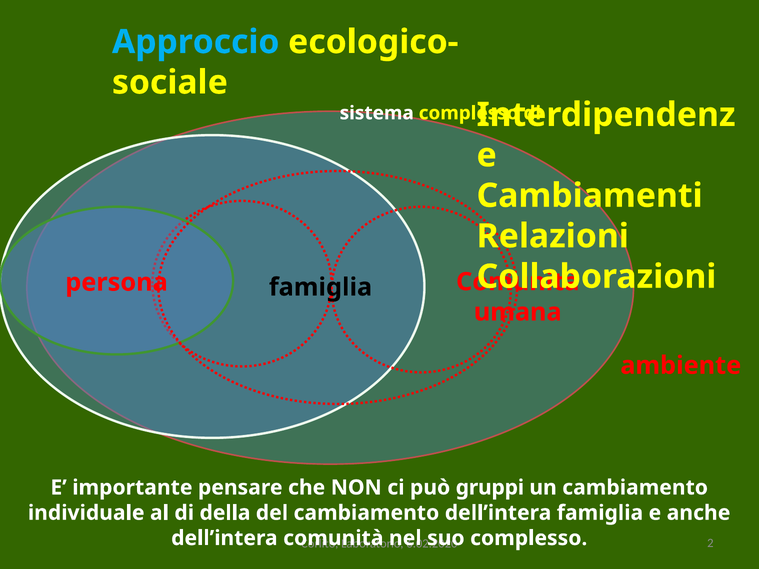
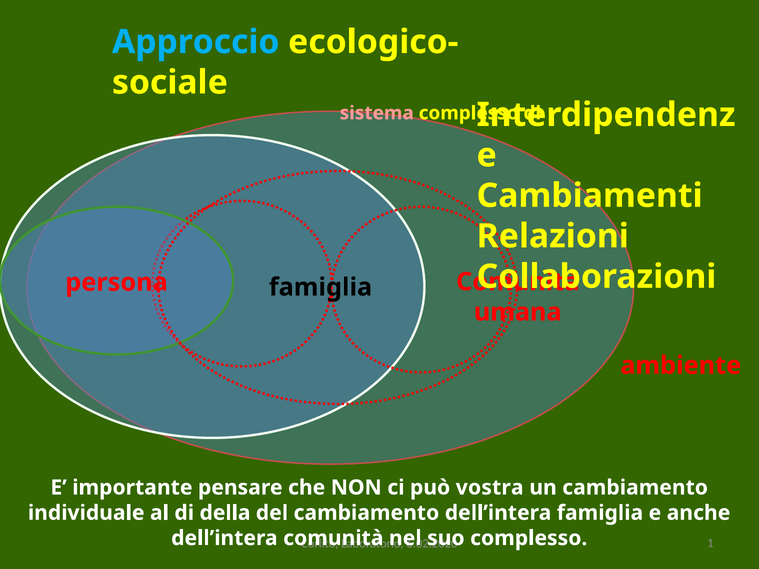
sistema colour: white -> pink
gruppi: gruppi -> vostra
2: 2 -> 1
